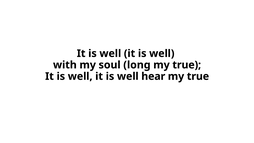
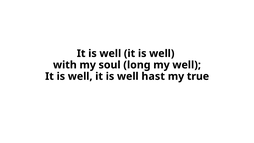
true at (187, 65): true -> well
hear: hear -> hast
